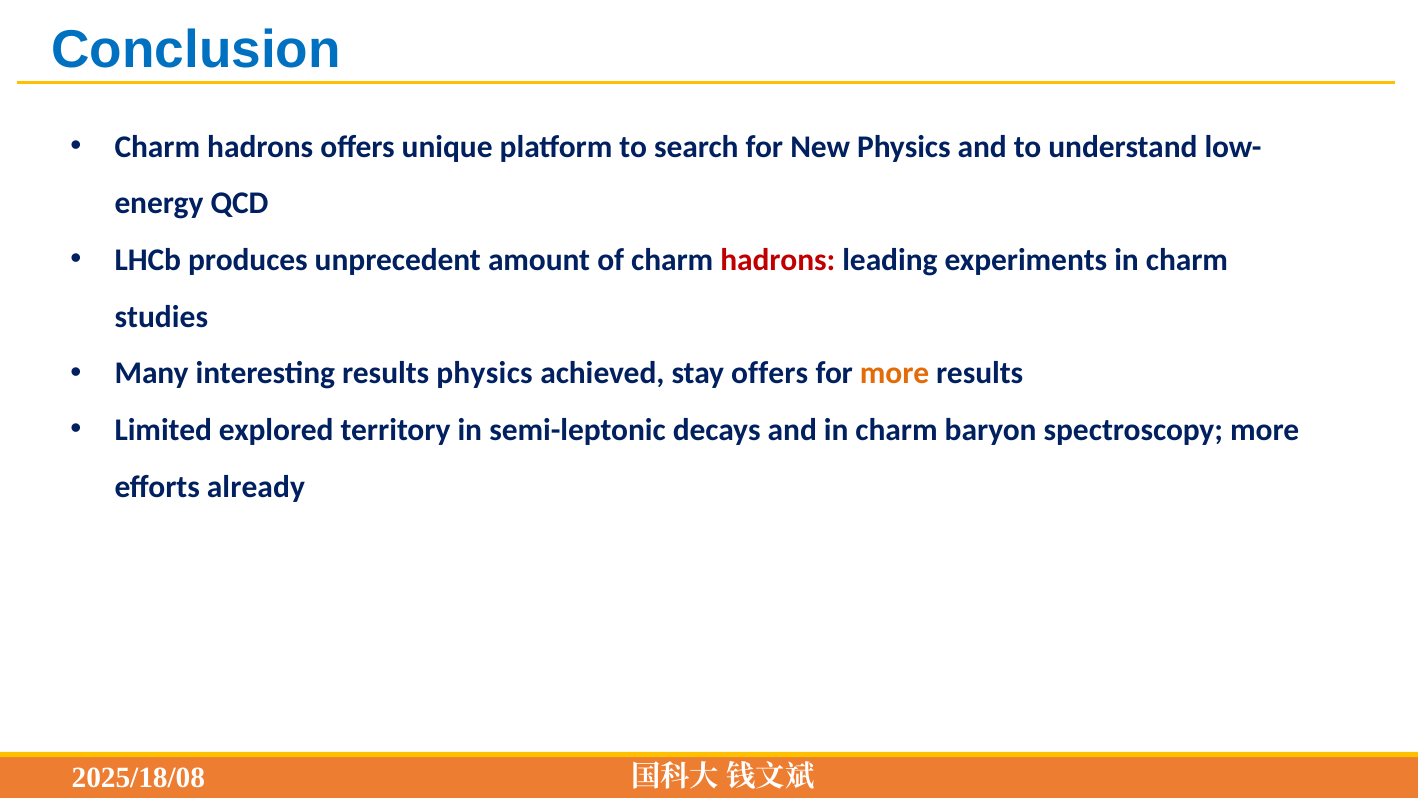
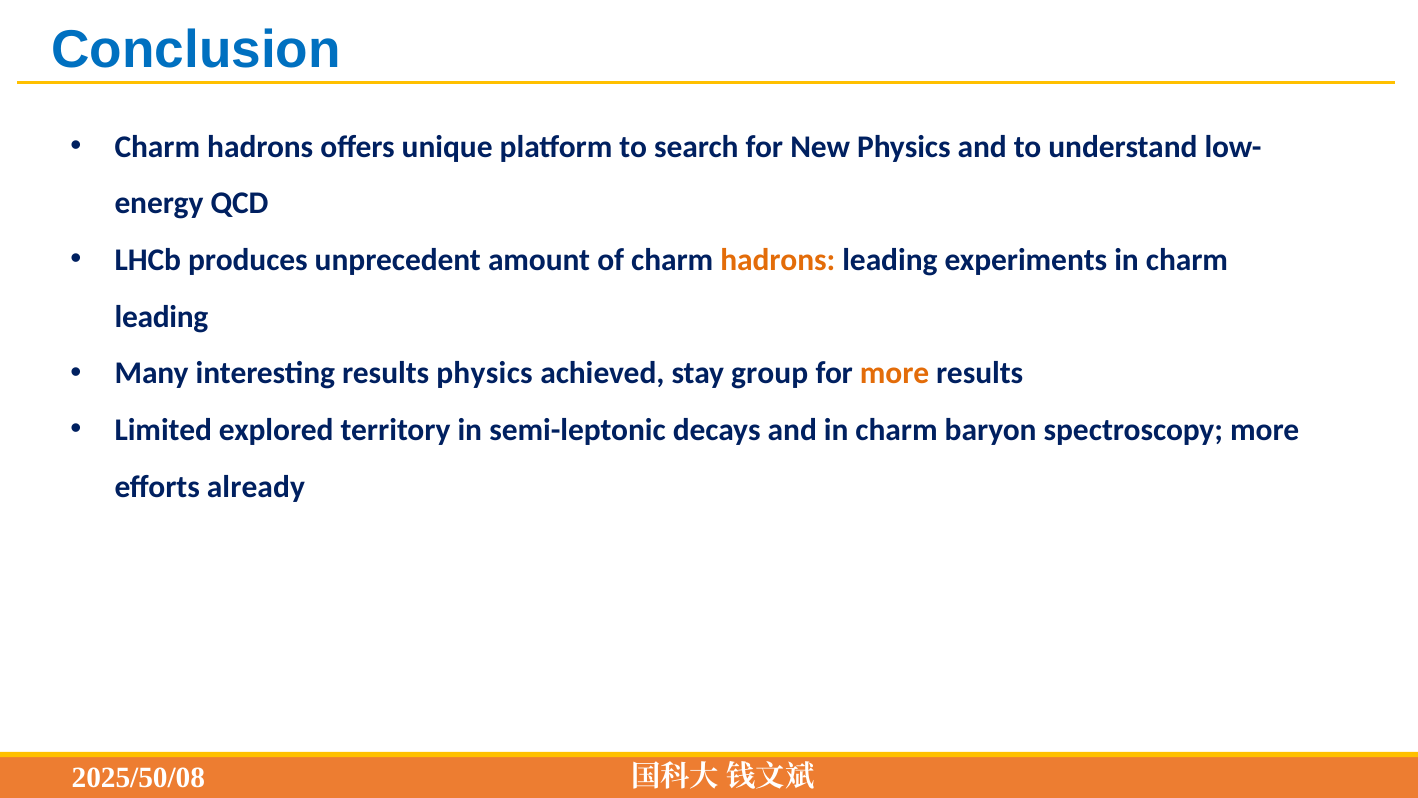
hadrons at (778, 260) colour: red -> orange
studies at (161, 317): studies -> leading
stay offers: offers -> group
2025/18/08: 2025/18/08 -> 2025/50/08
